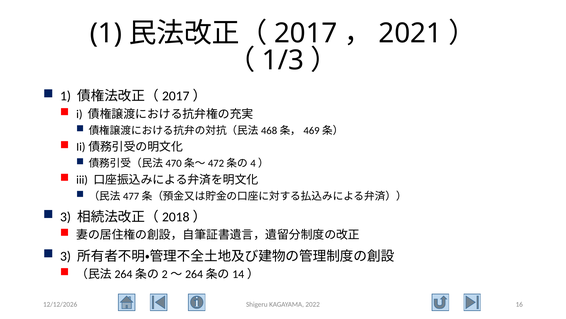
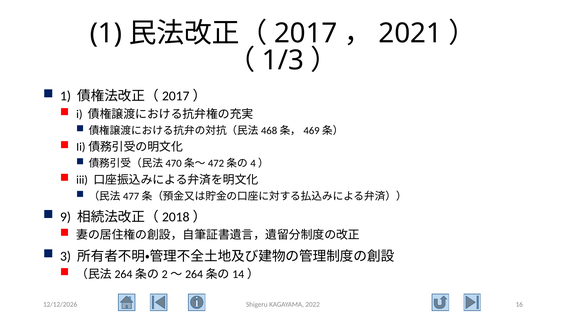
3 at (66, 216): 3 -> 9
